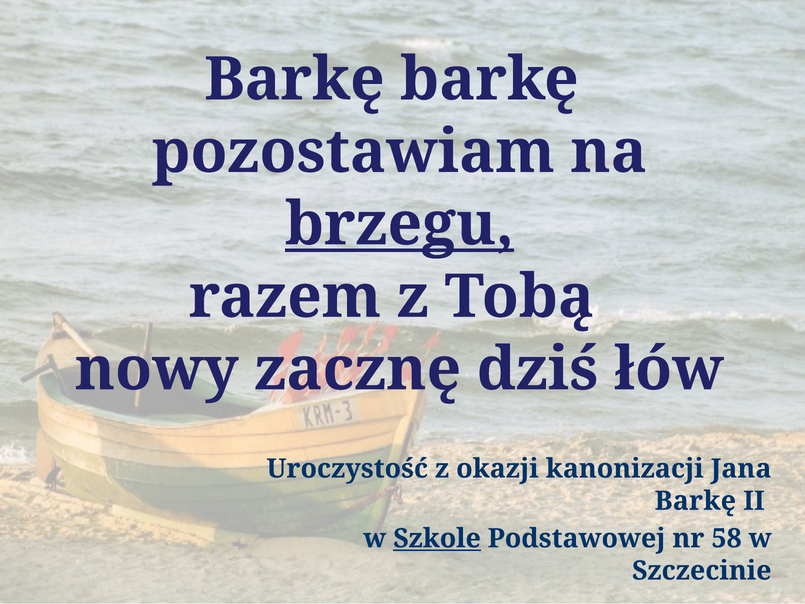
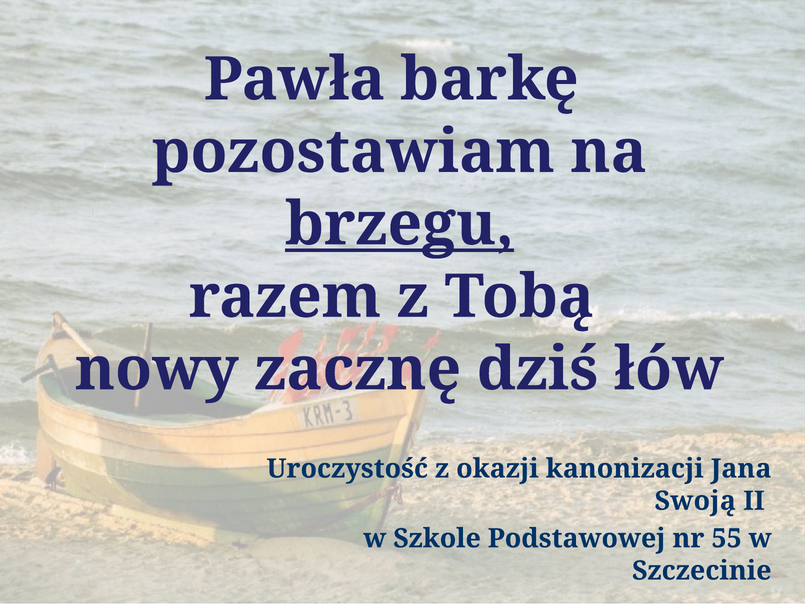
Barkę at (294, 79): Barkę -> Pawła
Barkę at (695, 501): Barkę -> Swoją
Szkole underline: present -> none
58: 58 -> 55
